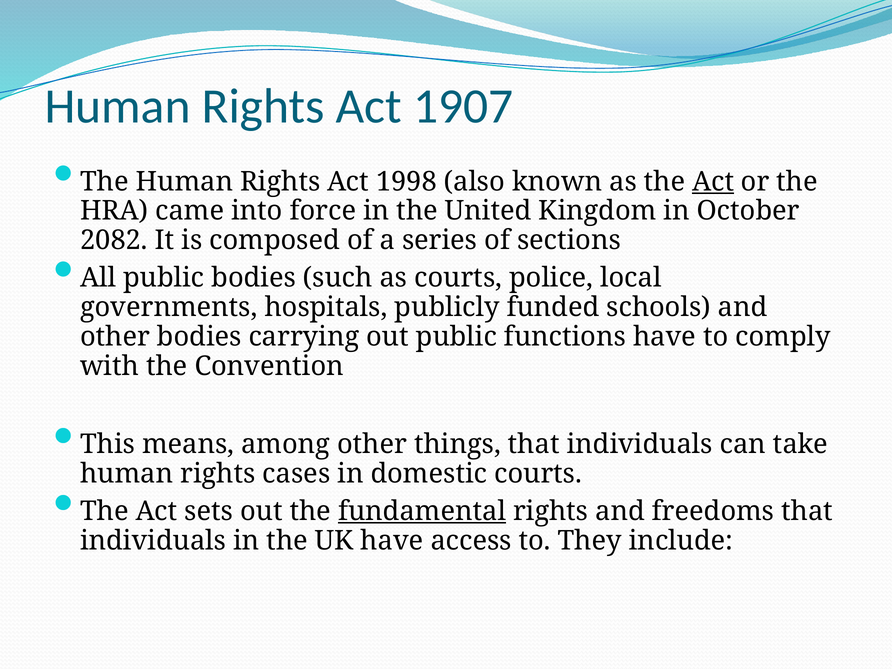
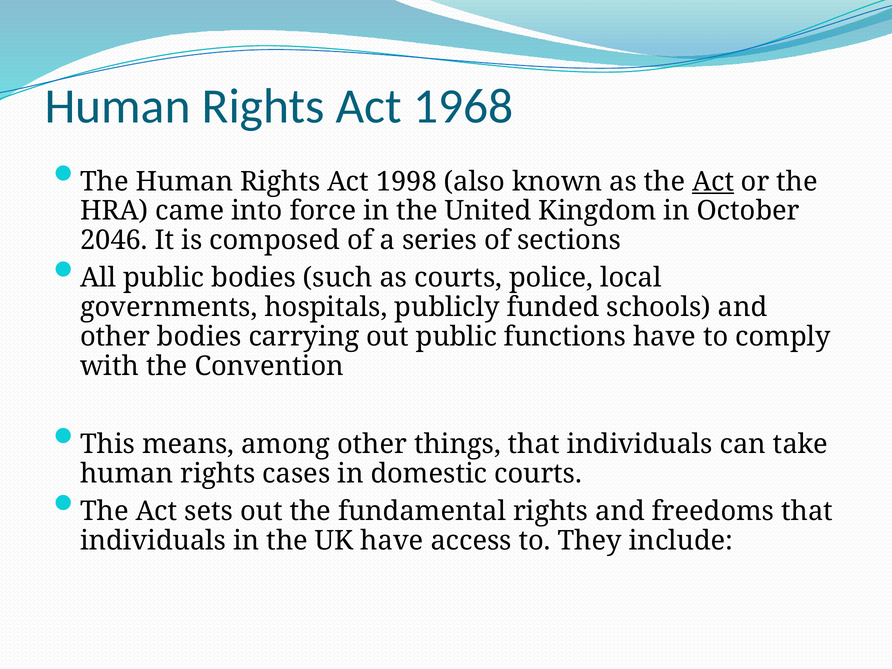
1907: 1907 -> 1968
2082: 2082 -> 2046
fundamental underline: present -> none
